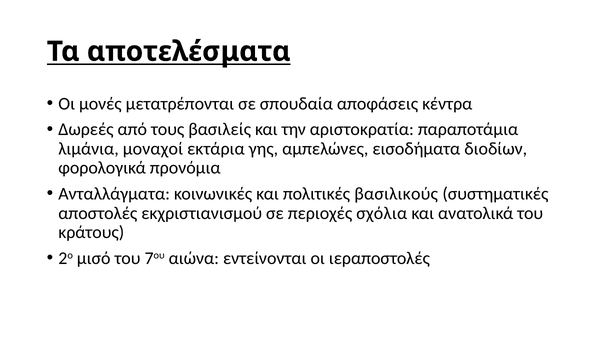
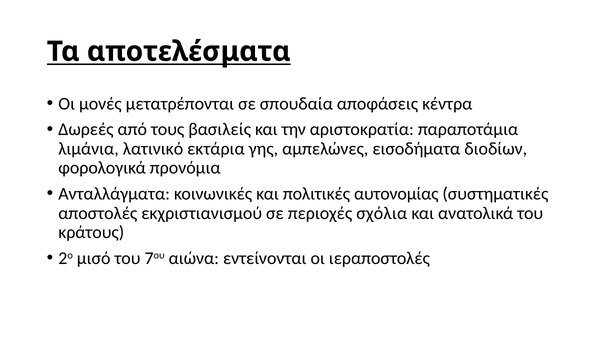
μοναχοί: μοναχοί -> λατινικό
βασιλικούς: βασιλικούς -> αυτονομίας
